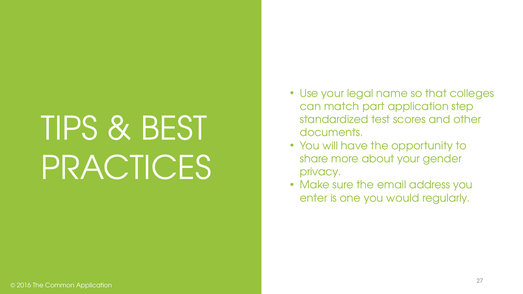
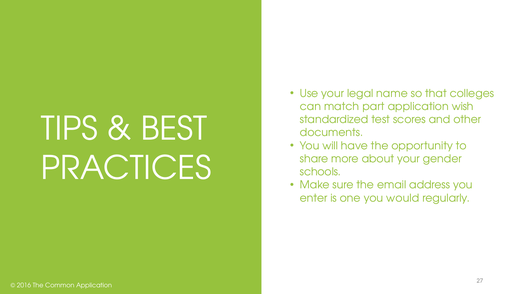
step: step -> wish
privacy: privacy -> schools
